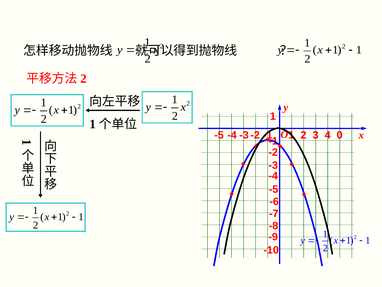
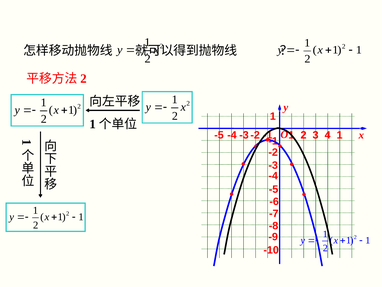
0 at (340, 135): 0 -> 1
